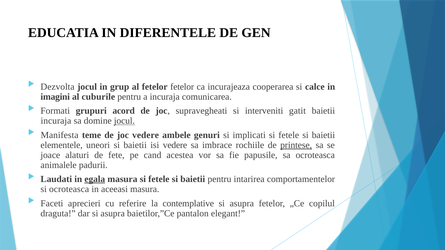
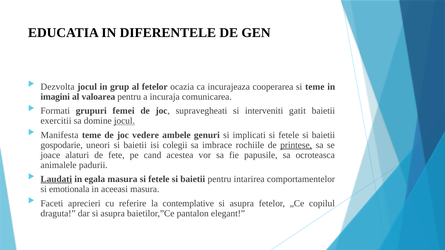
fetelor fetelor: fetelor -> ocazia
si calce: calce -> teme
cuburile: cuburile -> valoarea
acord: acord -> femei
incuraja at (56, 121): incuraja -> exercitii
elementele: elementele -> gospodarie
isi vedere: vedere -> colegii
Laudati underline: none -> present
egala underline: present -> none
si ocroteasca: ocroteasca -> emotionala
